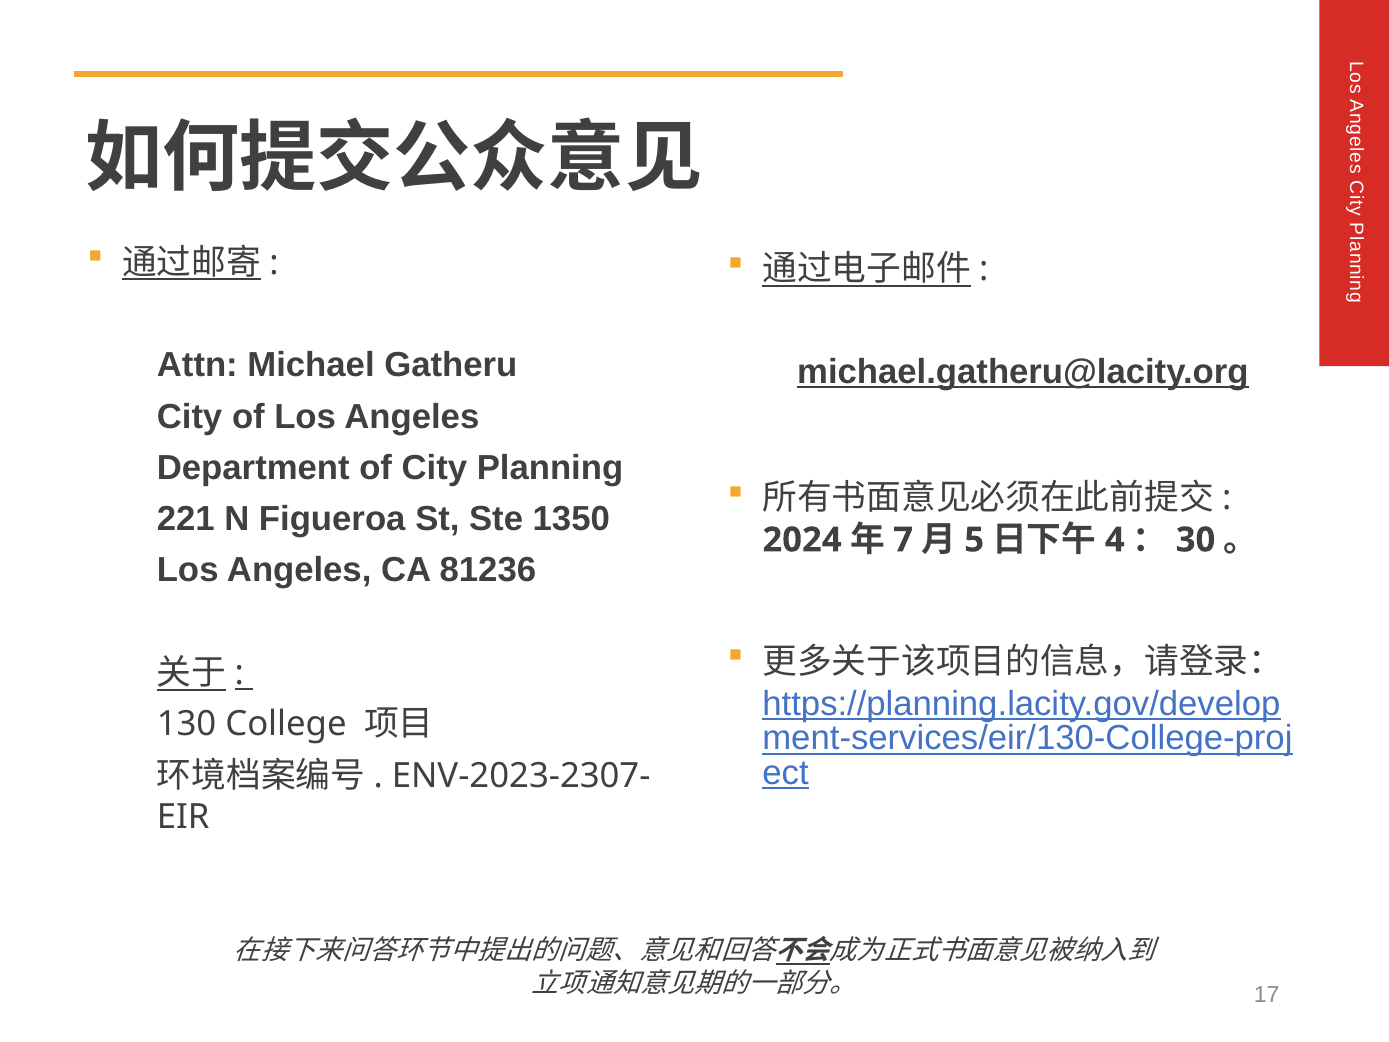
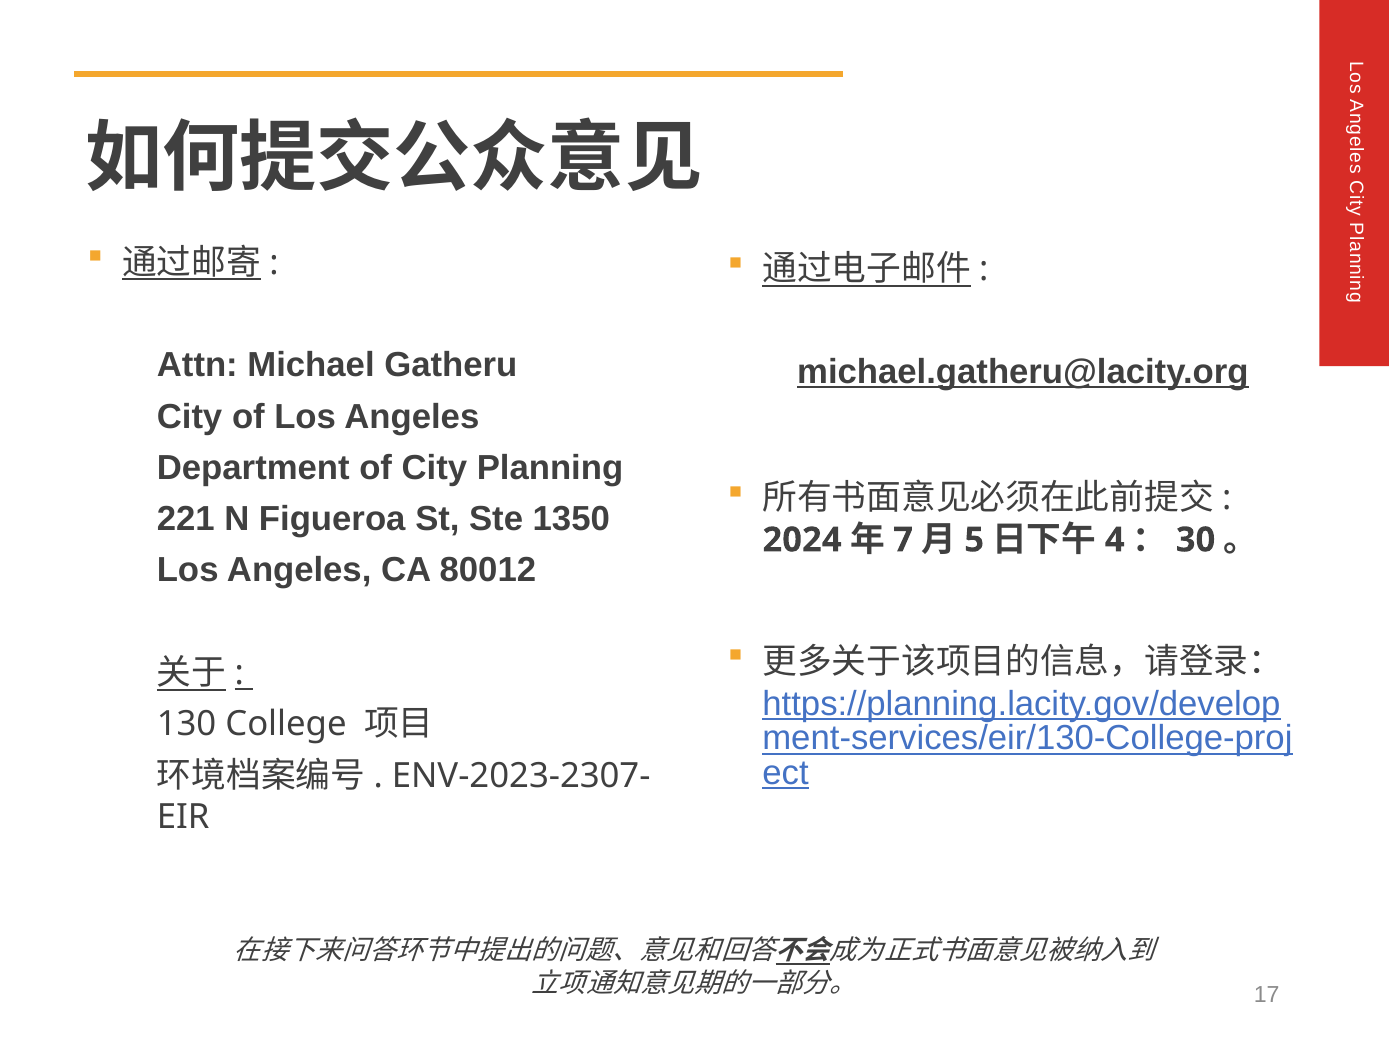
81236: 81236 -> 80012
